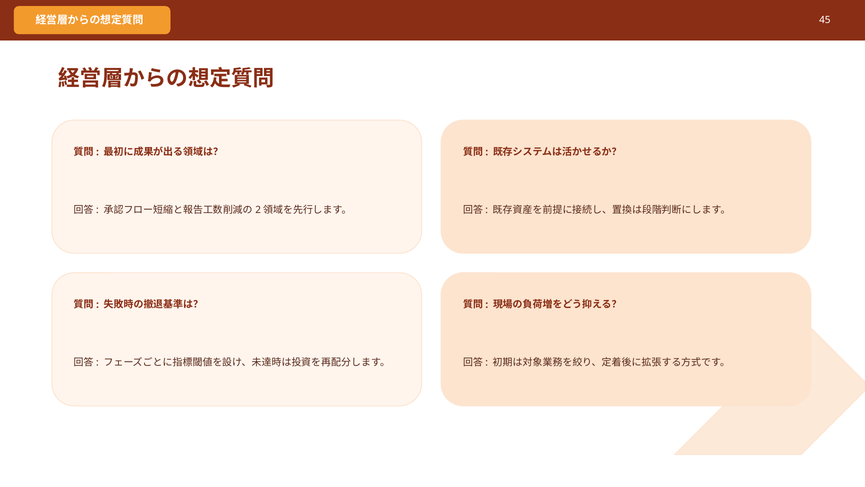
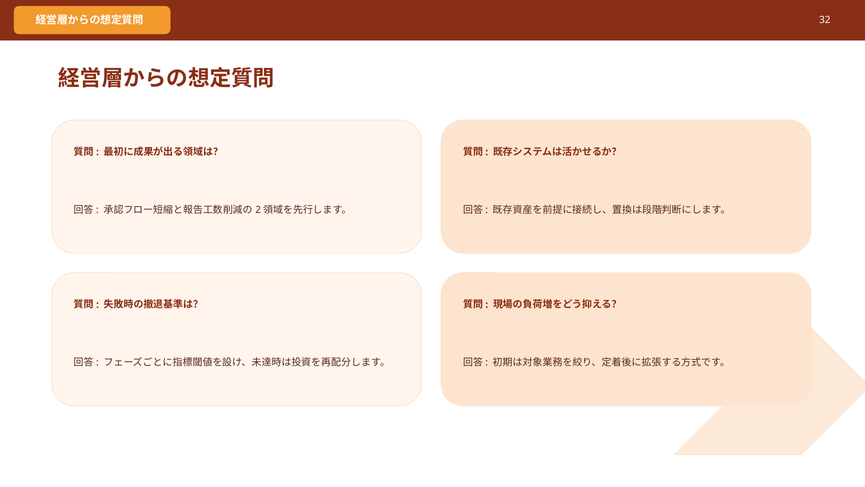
45: 45 -> 32
